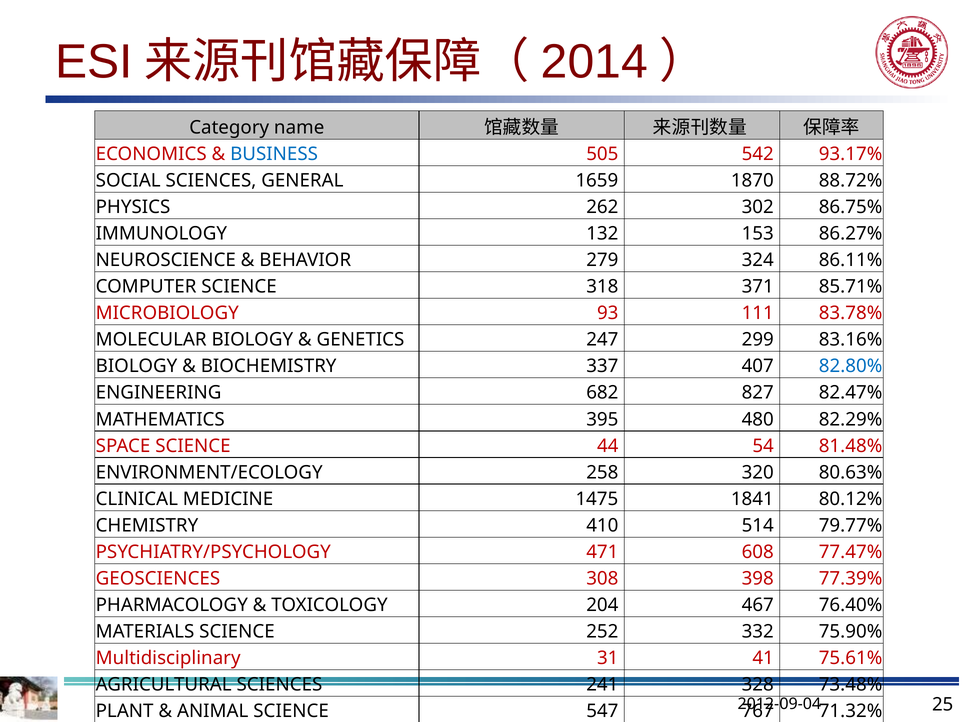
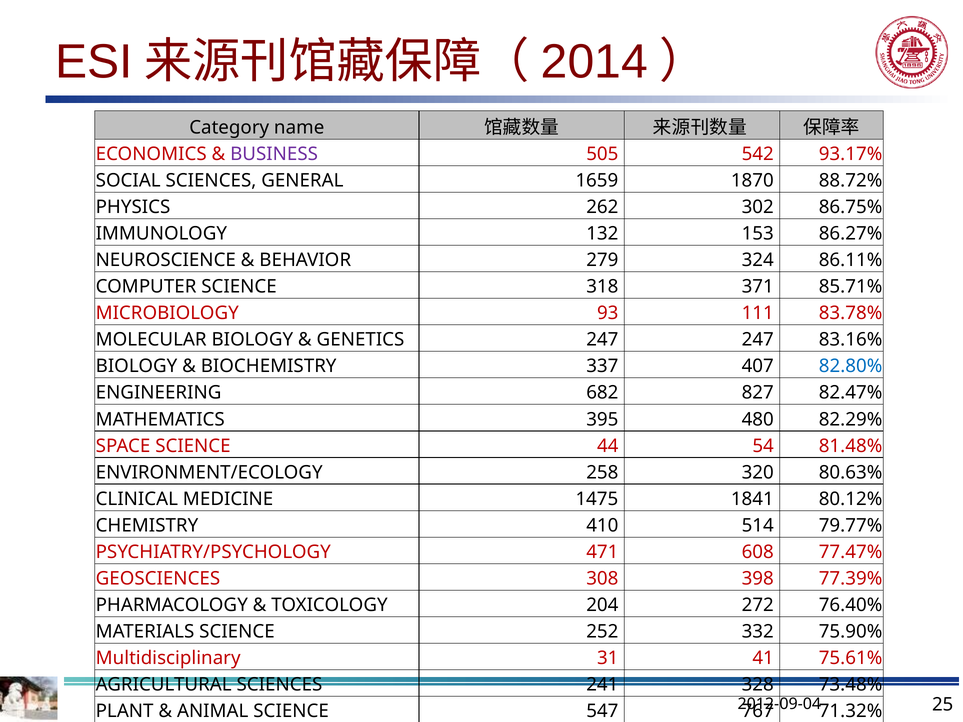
BUSINESS colour: blue -> purple
247 299: 299 -> 247
467: 467 -> 272
